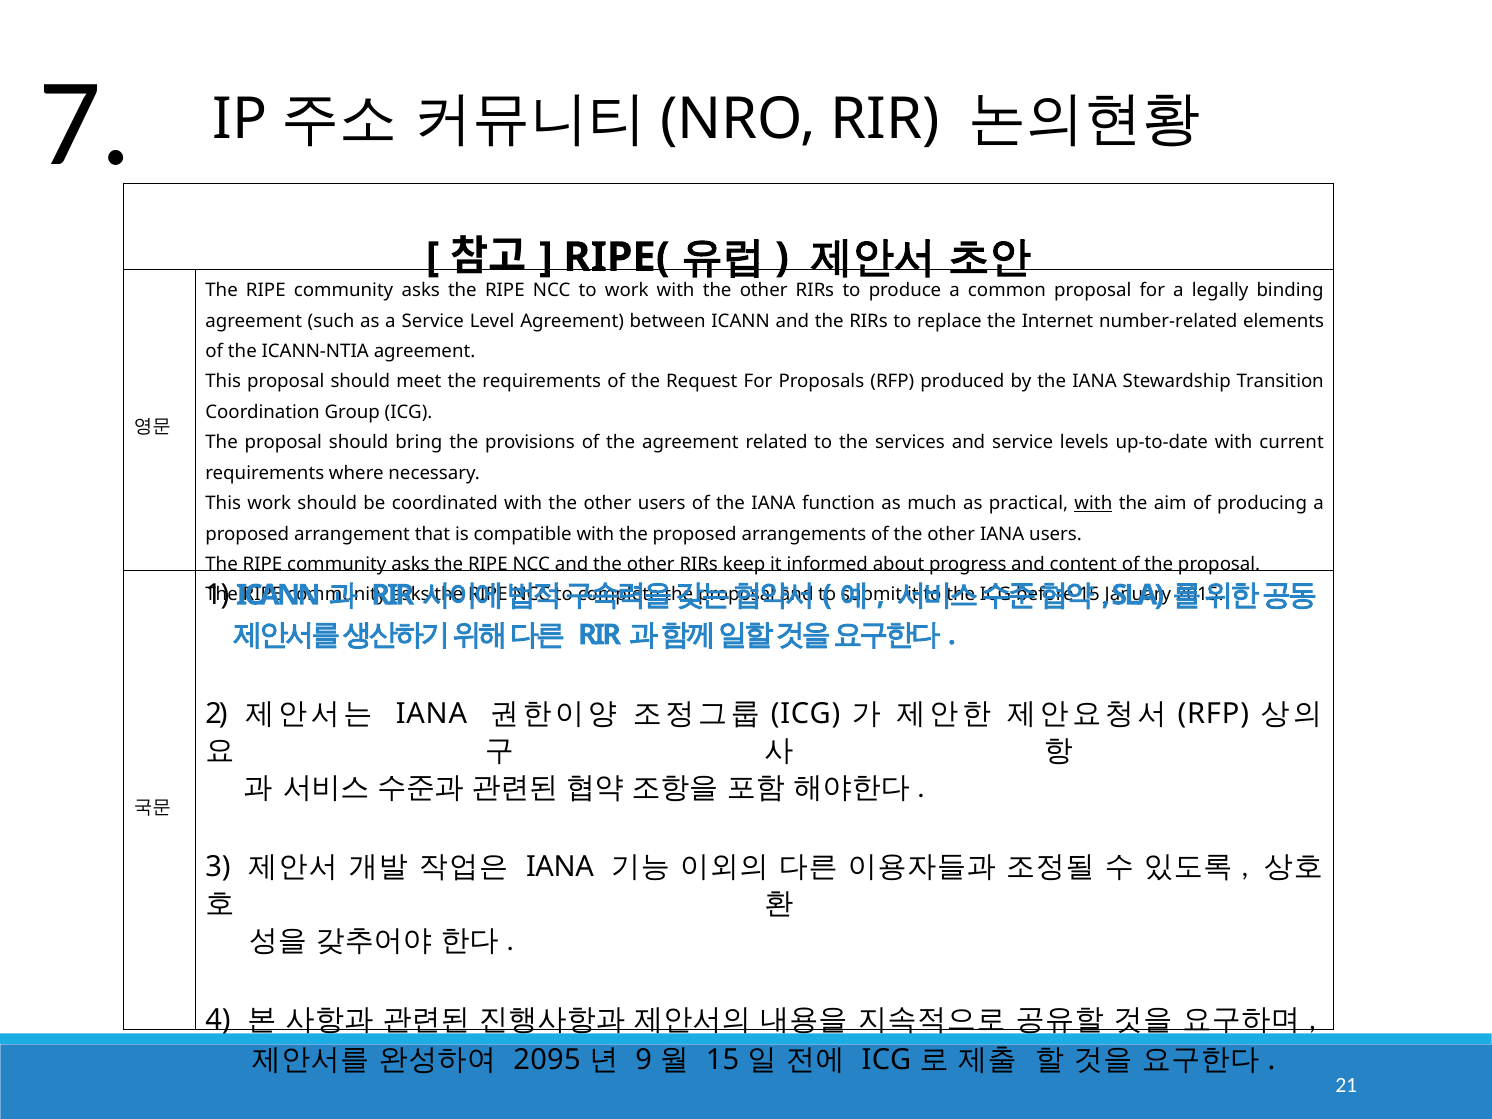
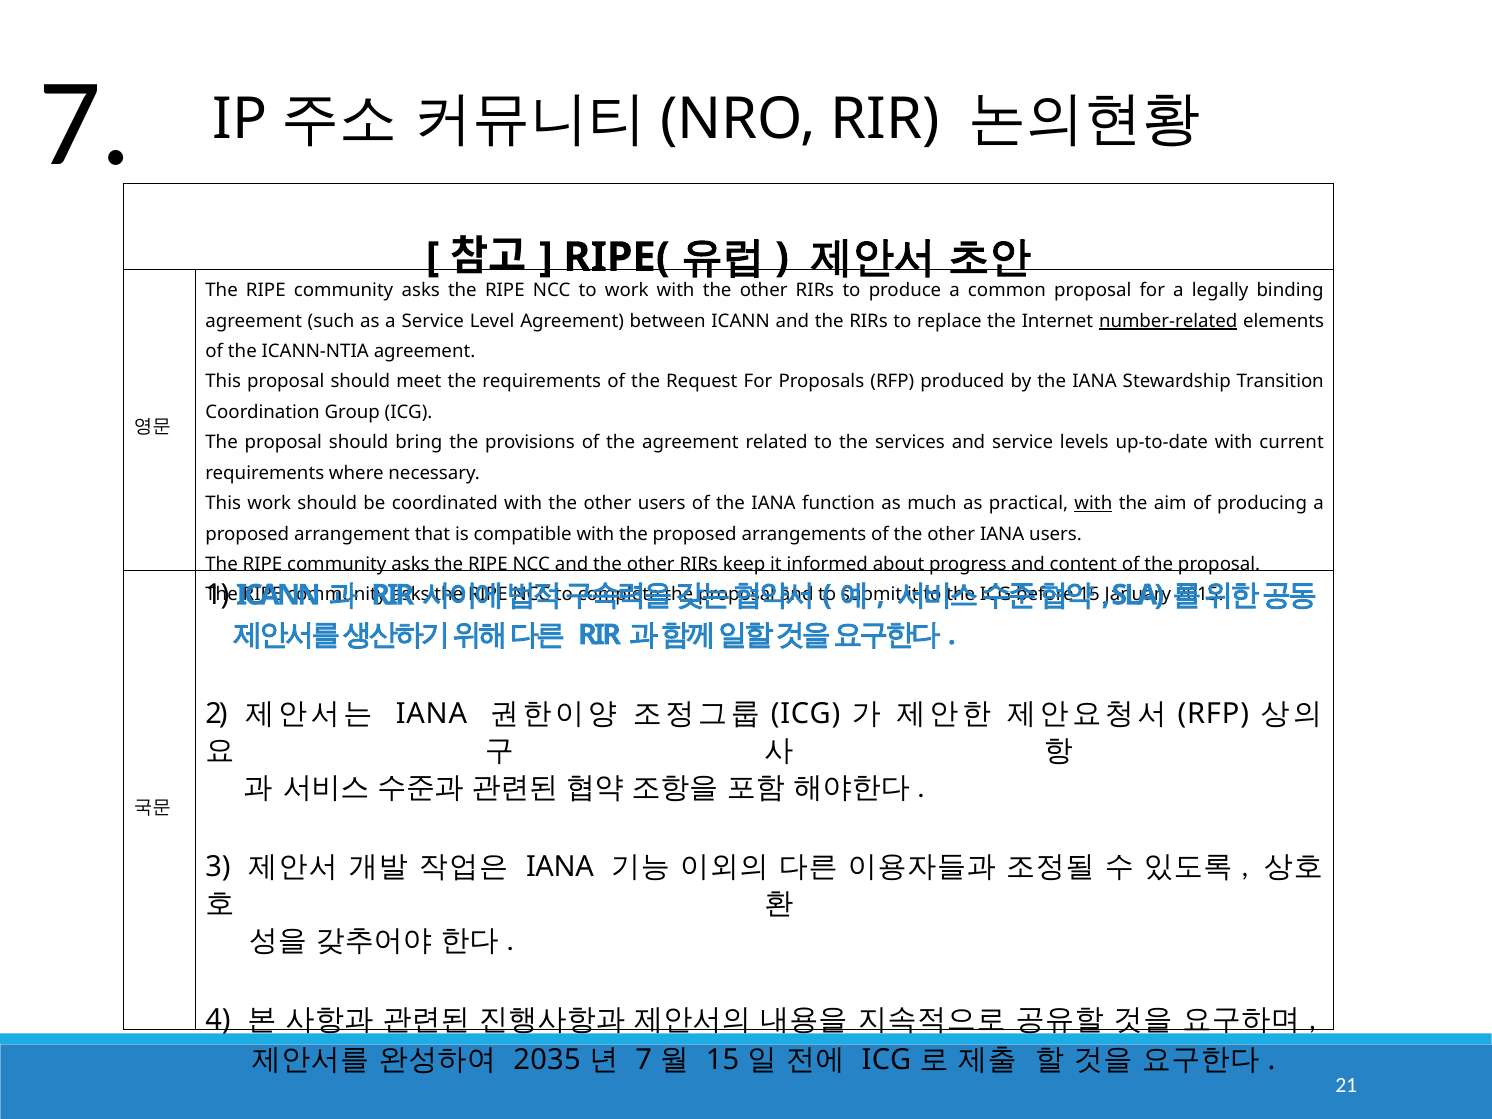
number-related underline: none -> present
2095: 2095 -> 2035
9 at (644, 1060): 9 -> 7
